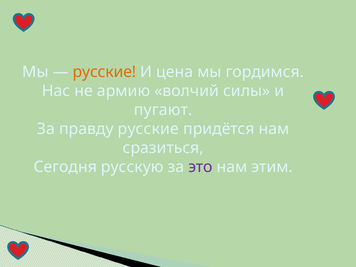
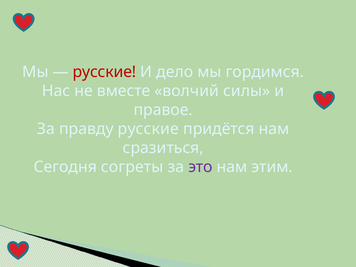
русские at (104, 72) colour: orange -> red
цена: цена -> дело
армию: армию -> вместе
пугают: пугают -> правое
русскую: русскую -> согреты
